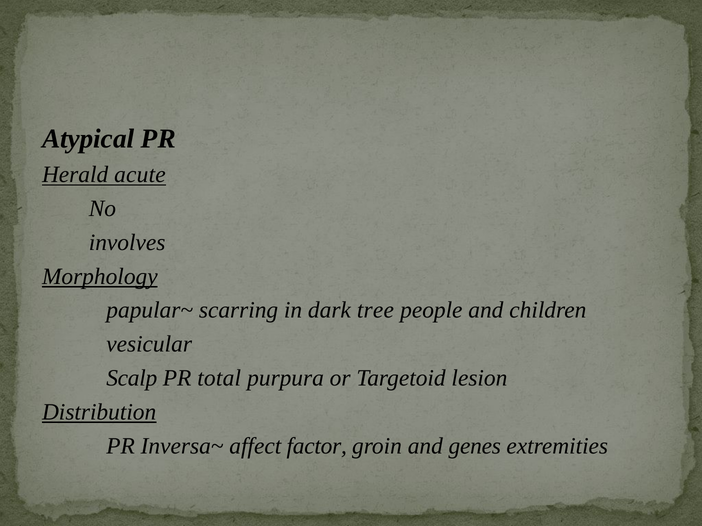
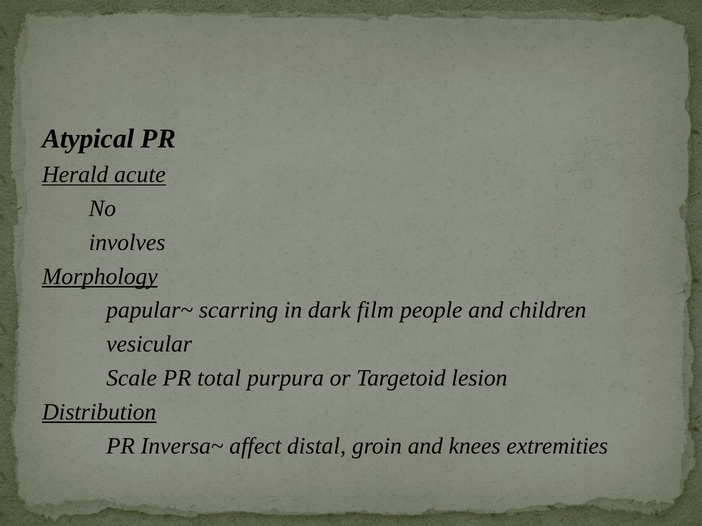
tree: tree -> film
Scalp: Scalp -> Scale
factor: factor -> distal
genes: genes -> knees
